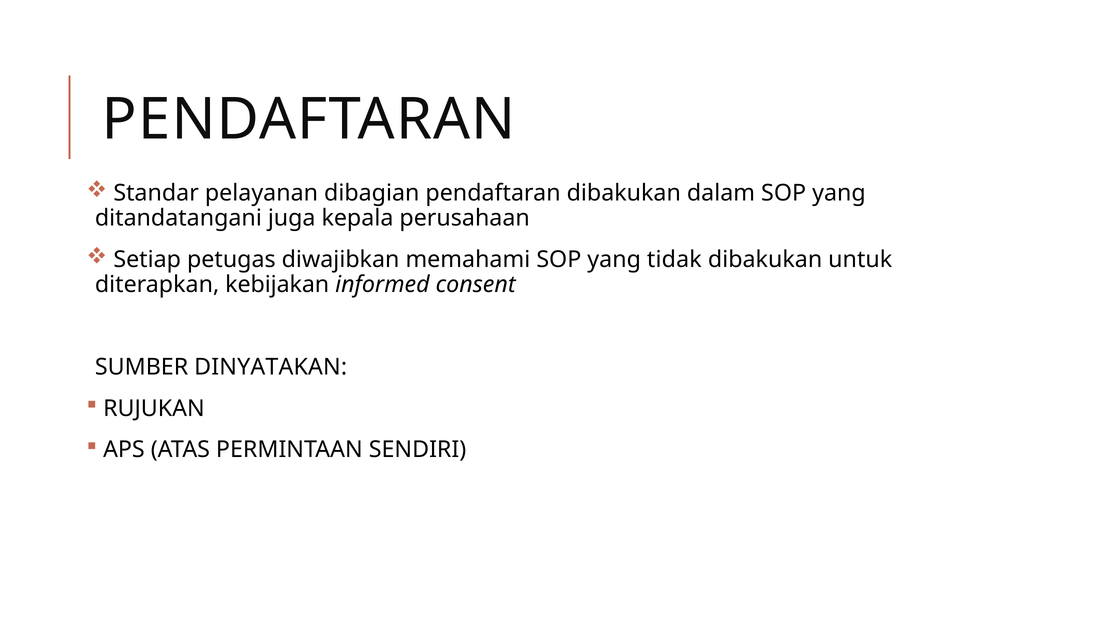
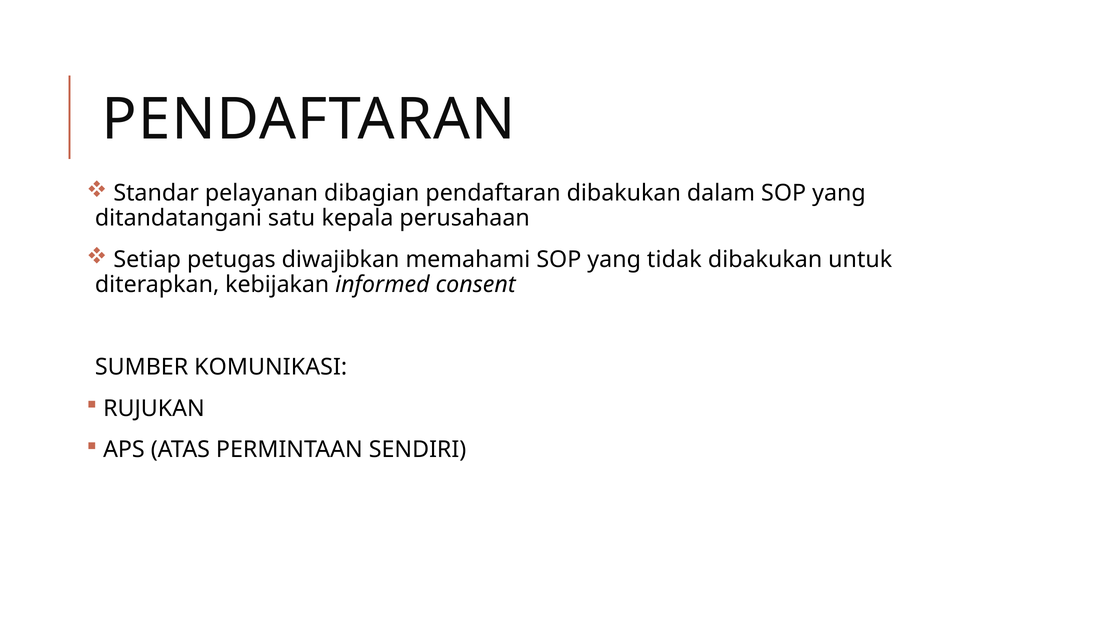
juga: juga -> satu
DINYATAKAN: DINYATAKAN -> KOMUNIKASI
